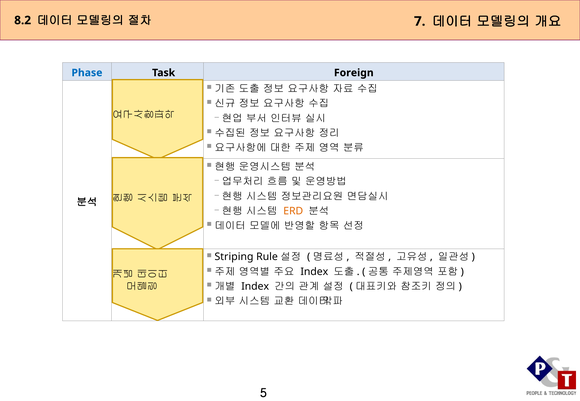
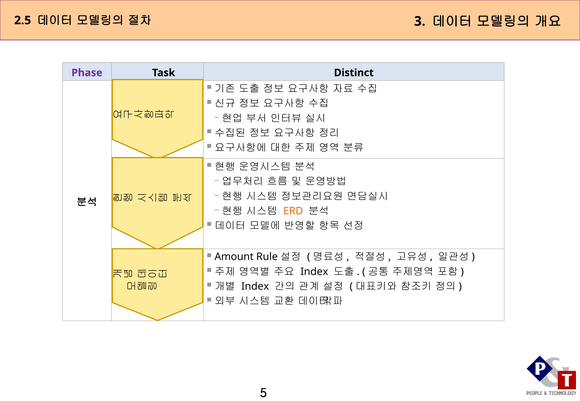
8.2: 8.2 -> 2.5
7: 7 -> 3
Phase colour: blue -> purple
Foreign: Foreign -> Distinct
Striping: Striping -> Amount
